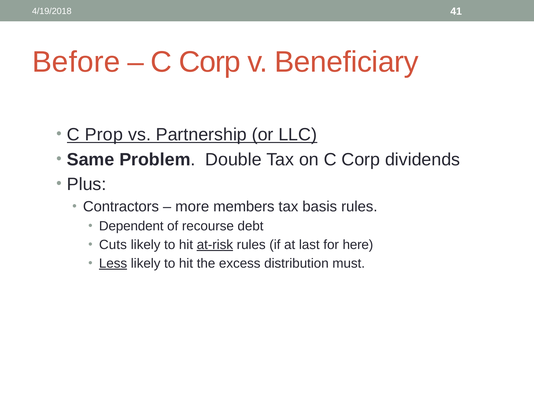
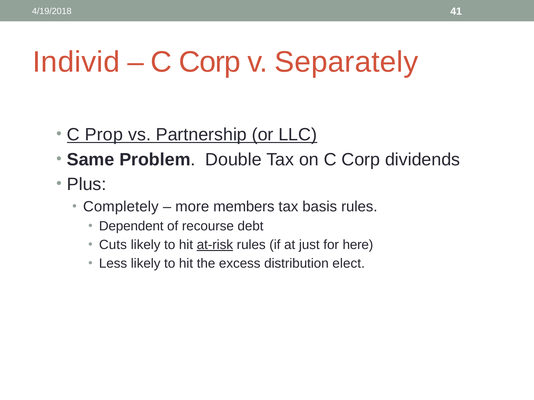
Before: Before -> Individ
Beneficiary: Beneficiary -> Separately
Contractors: Contractors -> Completely
last: last -> just
Less underline: present -> none
must: must -> elect
